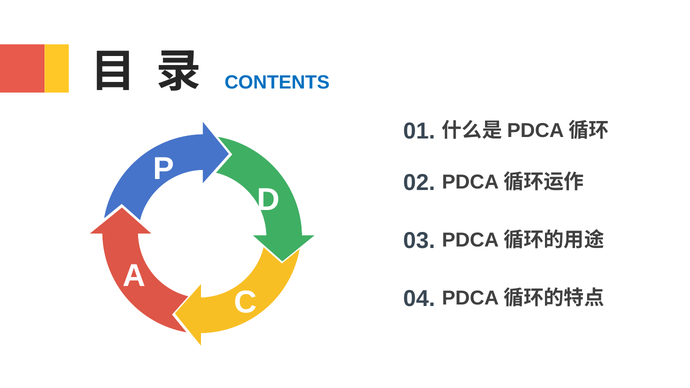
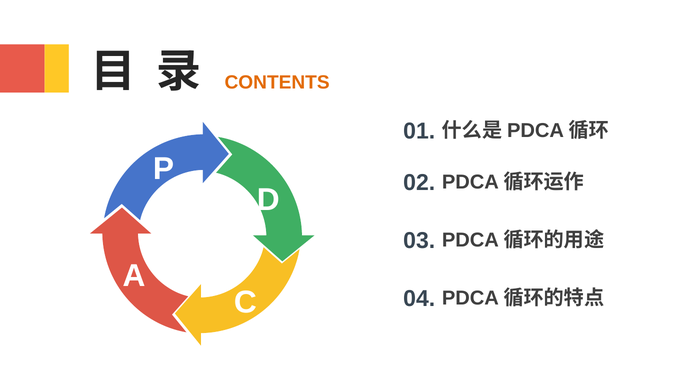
CONTENTS colour: blue -> orange
